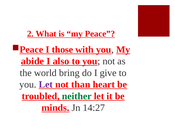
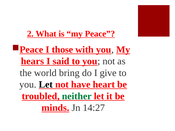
abide: abide -> hears
also: also -> said
Let at (46, 85) colour: purple -> black
than: than -> have
